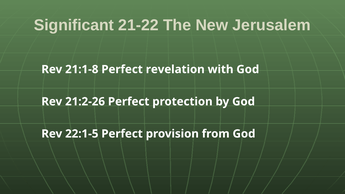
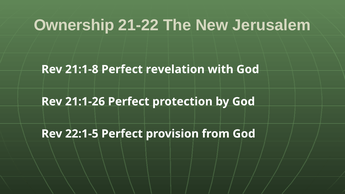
Significant: Significant -> Ownership
21:2-26: 21:2-26 -> 21:1-26
